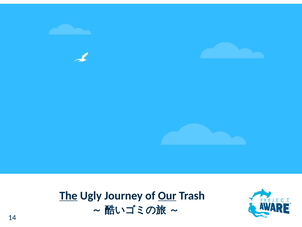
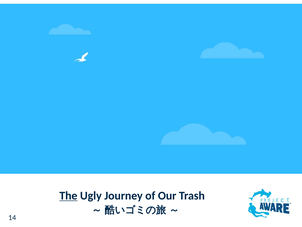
Our underline: present -> none
